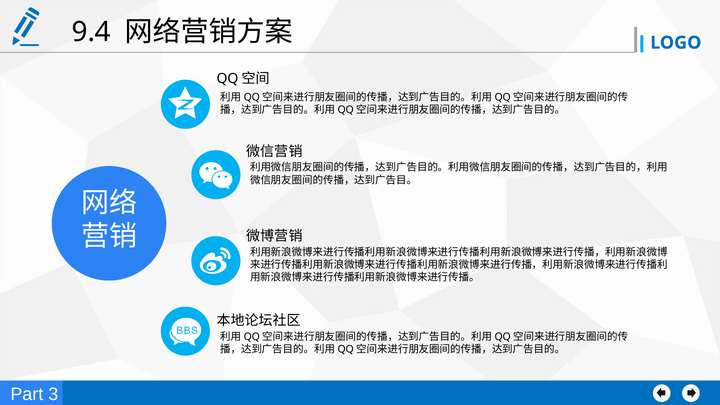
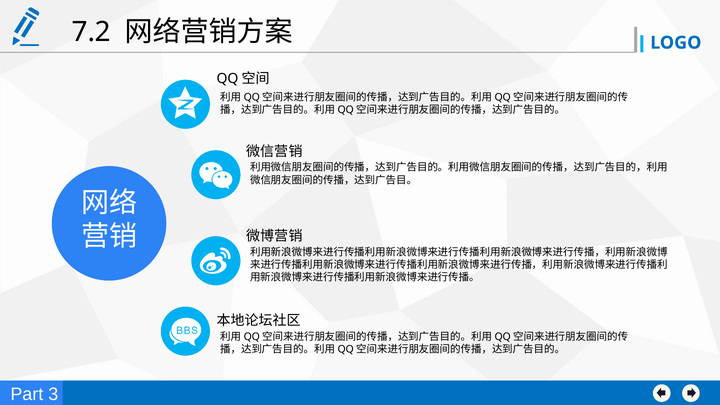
9.4: 9.4 -> 7.2
